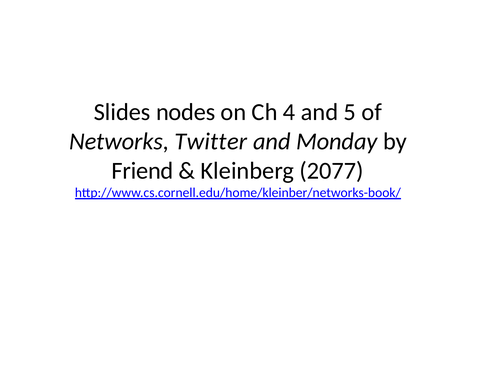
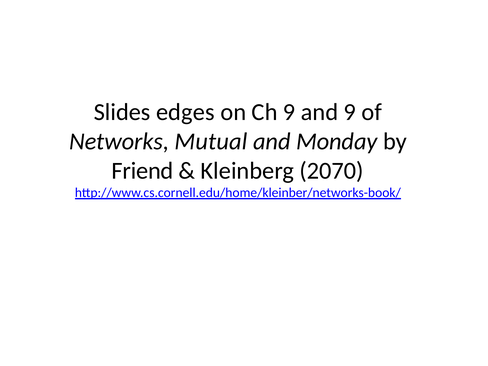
nodes: nodes -> edges
Ch 4: 4 -> 9
and 5: 5 -> 9
Twitter: Twitter -> Mutual
2077: 2077 -> 2070
